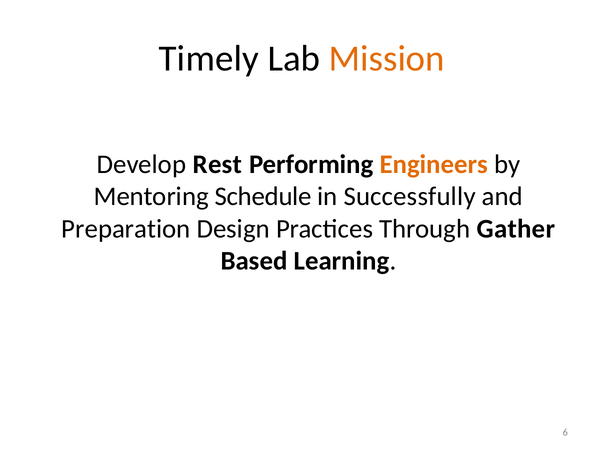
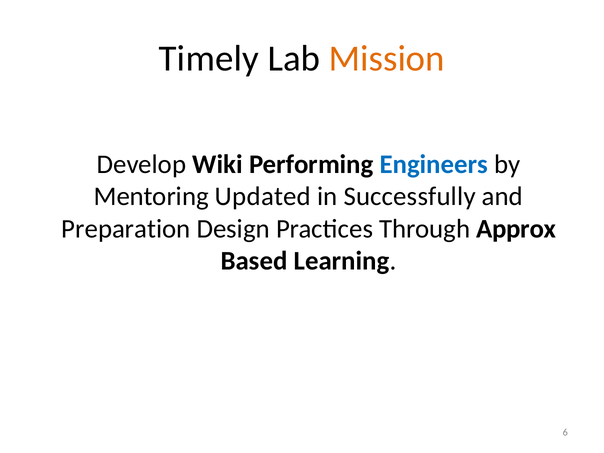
Rest: Rest -> Wiki
Engineers colour: orange -> blue
Schedule: Schedule -> Updated
Gather: Gather -> Approx
